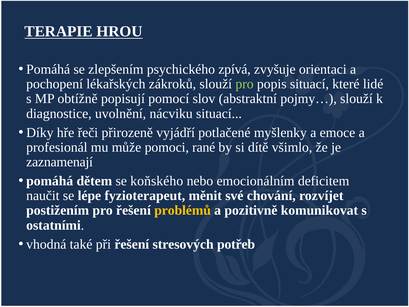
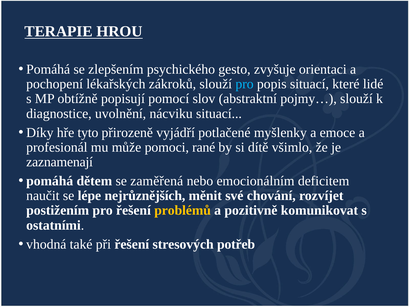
zpívá: zpívá -> gesto
pro at (245, 84) colour: light green -> light blue
řeči: řeči -> tyto
koňského: koňského -> zaměřená
fyzioterapeut: fyzioterapeut -> nejrůznějších
